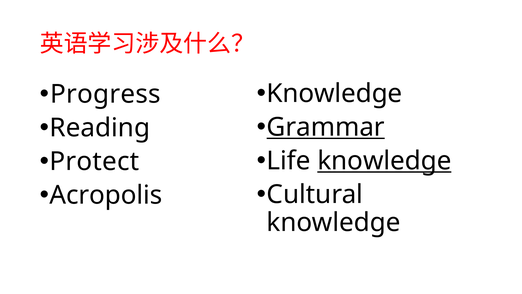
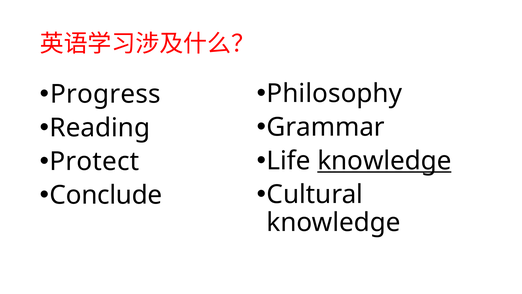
Knowledge at (334, 93): Knowledge -> Philosophy
Grammar underline: present -> none
Acropolis: Acropolis -> Conclude
